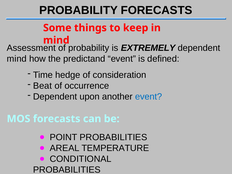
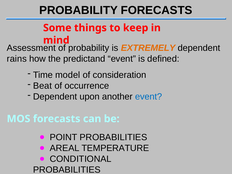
EXTREMELY colour: black -> orange
mind at (17, 59): mind -> rains
hedge: hedge -> model
